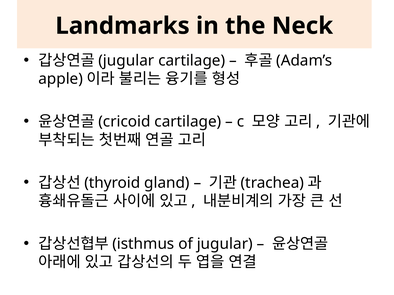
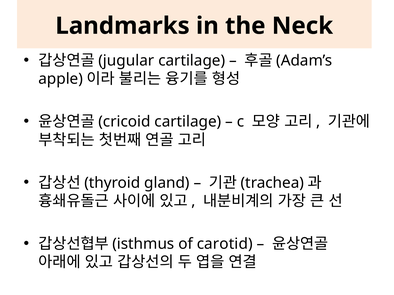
of jugular: jugular -> carotid
